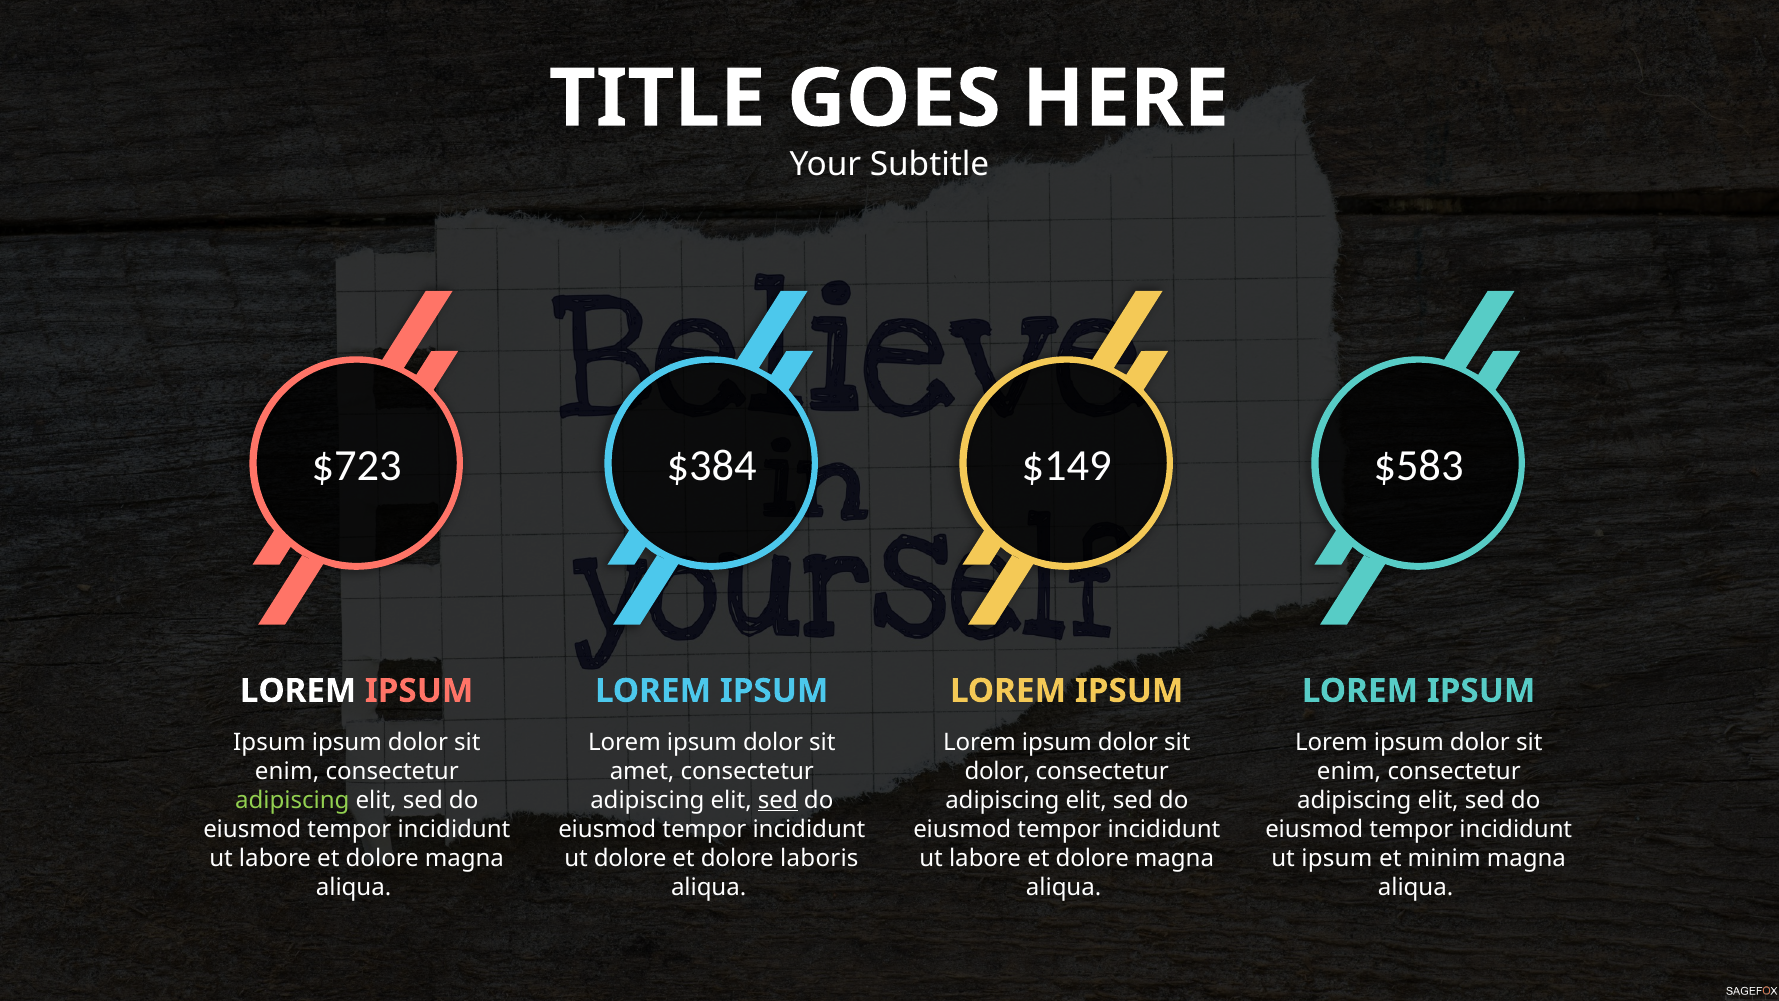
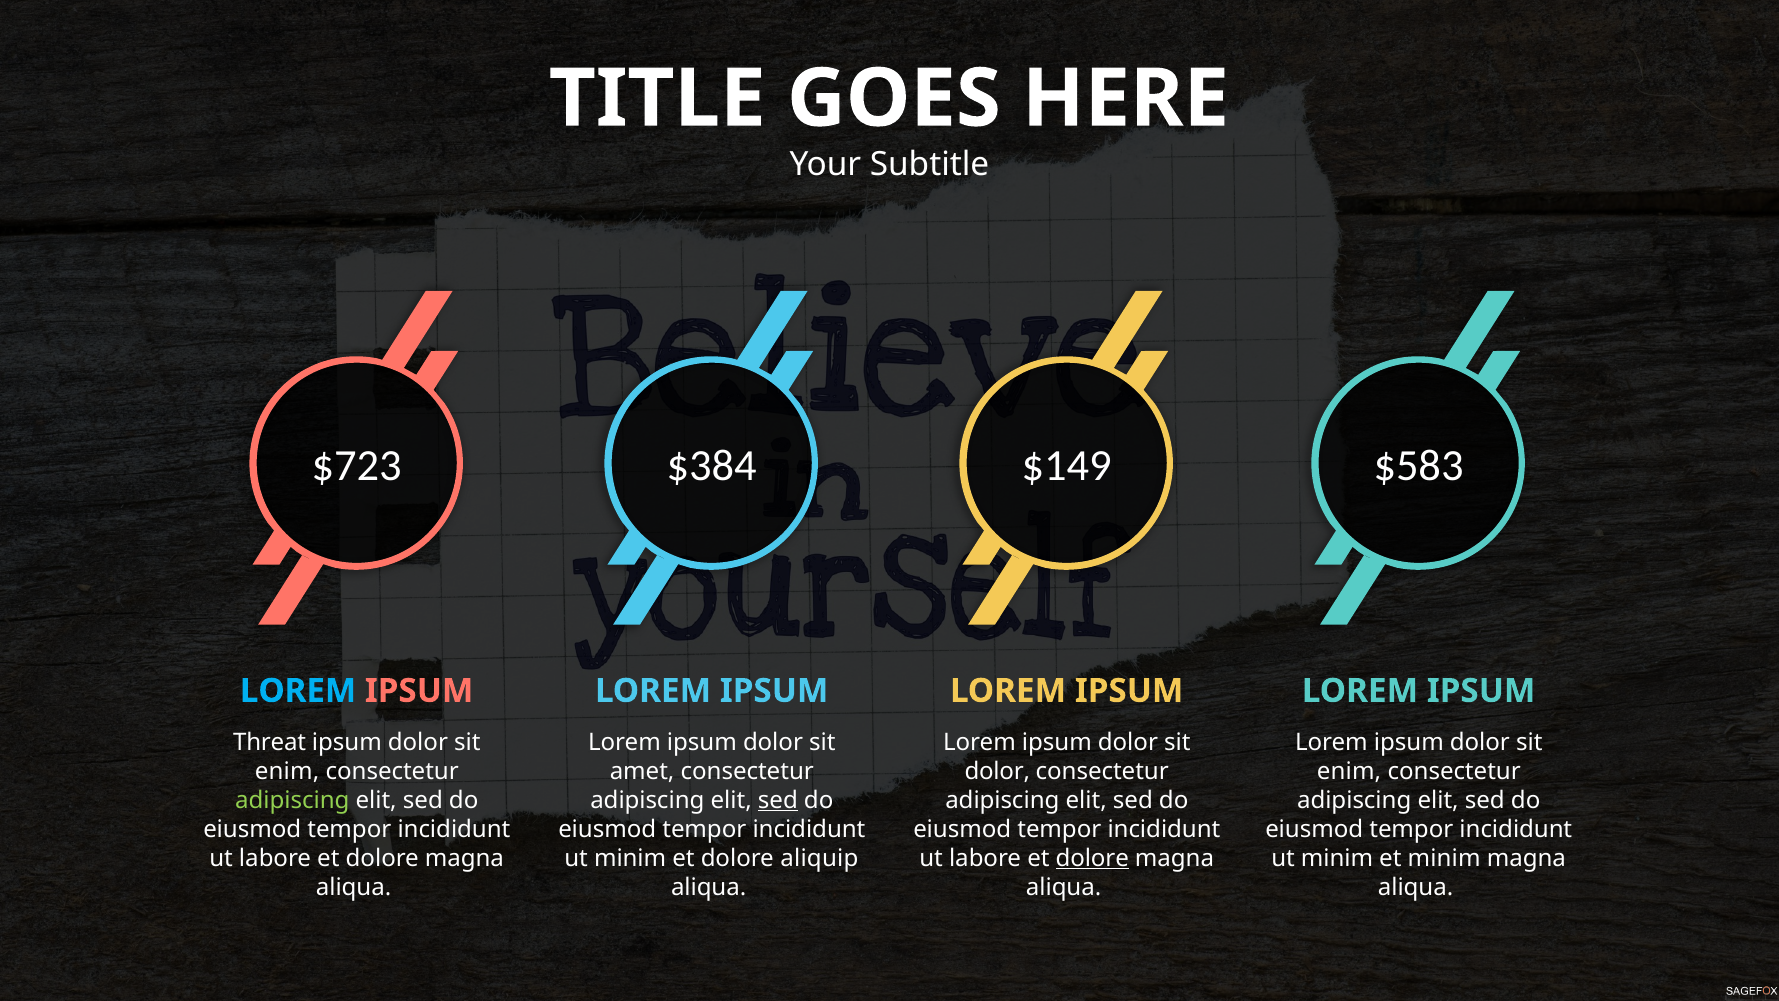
LOREM at (298, 691) colour: white -> light blue
Ipsum at (269, 742): Ipsum -> Threat
dolore at (630, 858): dolore -> minim
laboris: laboris -> aliquip
dolore at (1092, 858) underline: none -> present
ipsum at (1337, 858): ipsum -> minim
